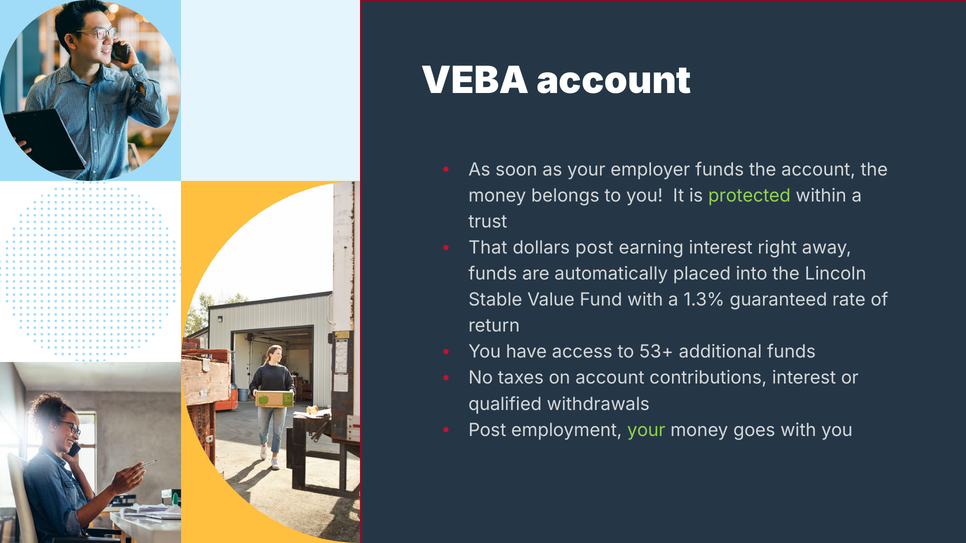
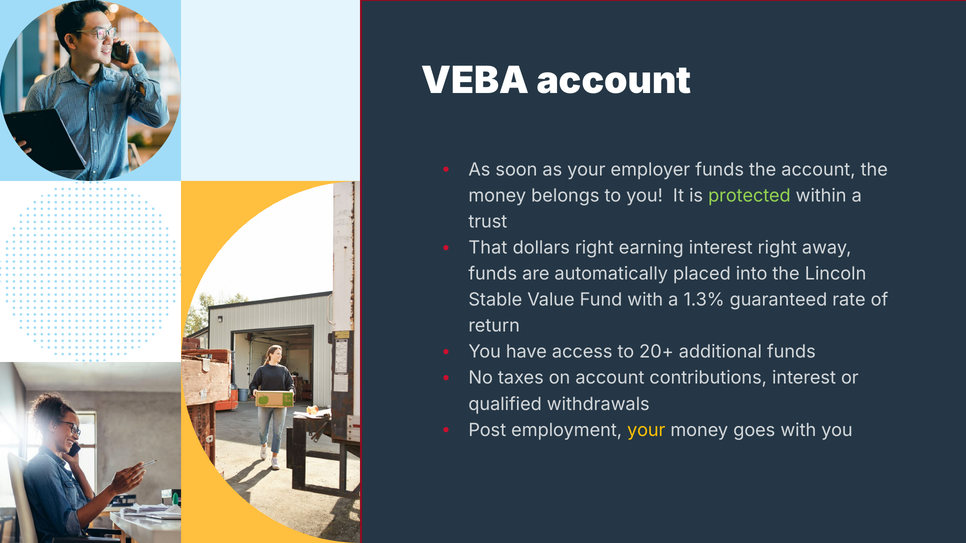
dollars post: post -> right
53+: 53+ -> 20+
your at (646, 430) colour: light green -> yellow
